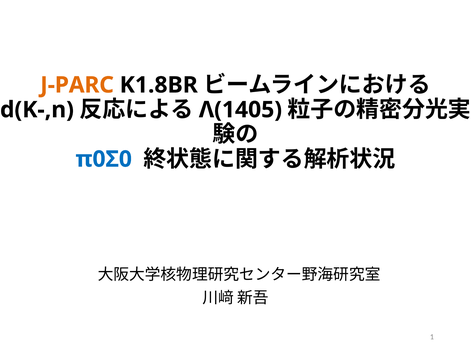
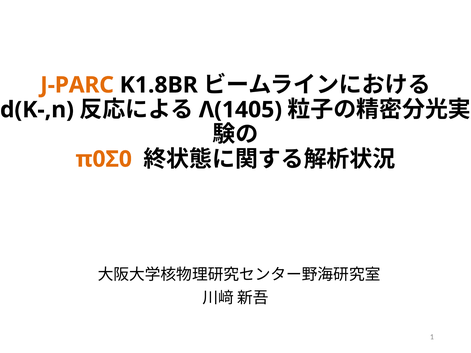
π0Σ0 colour: blue -> orange
